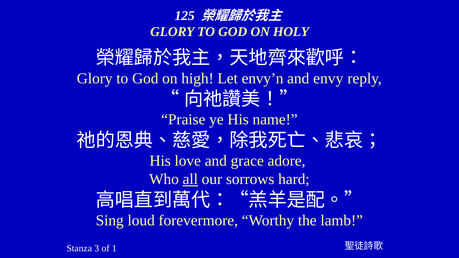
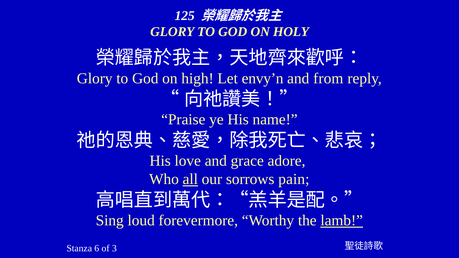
envy: envy -> from
hard: hard -> pain
lamb underline: none -> present
3: 3 -> 6
1: 1 -> 3
